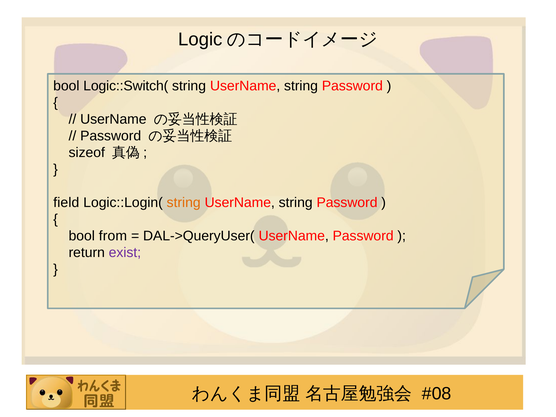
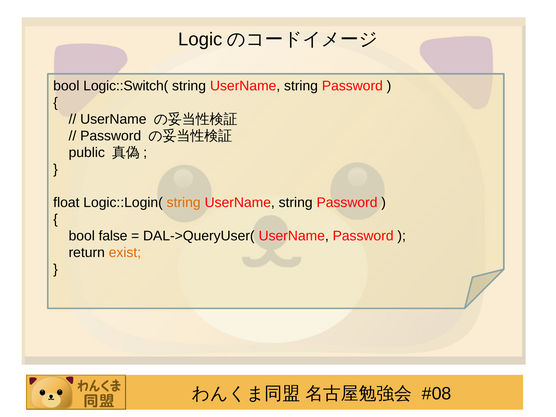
sizeof: sizeof -> public
field: field -> float
from: from -> false
exist colour: purple -> orange
